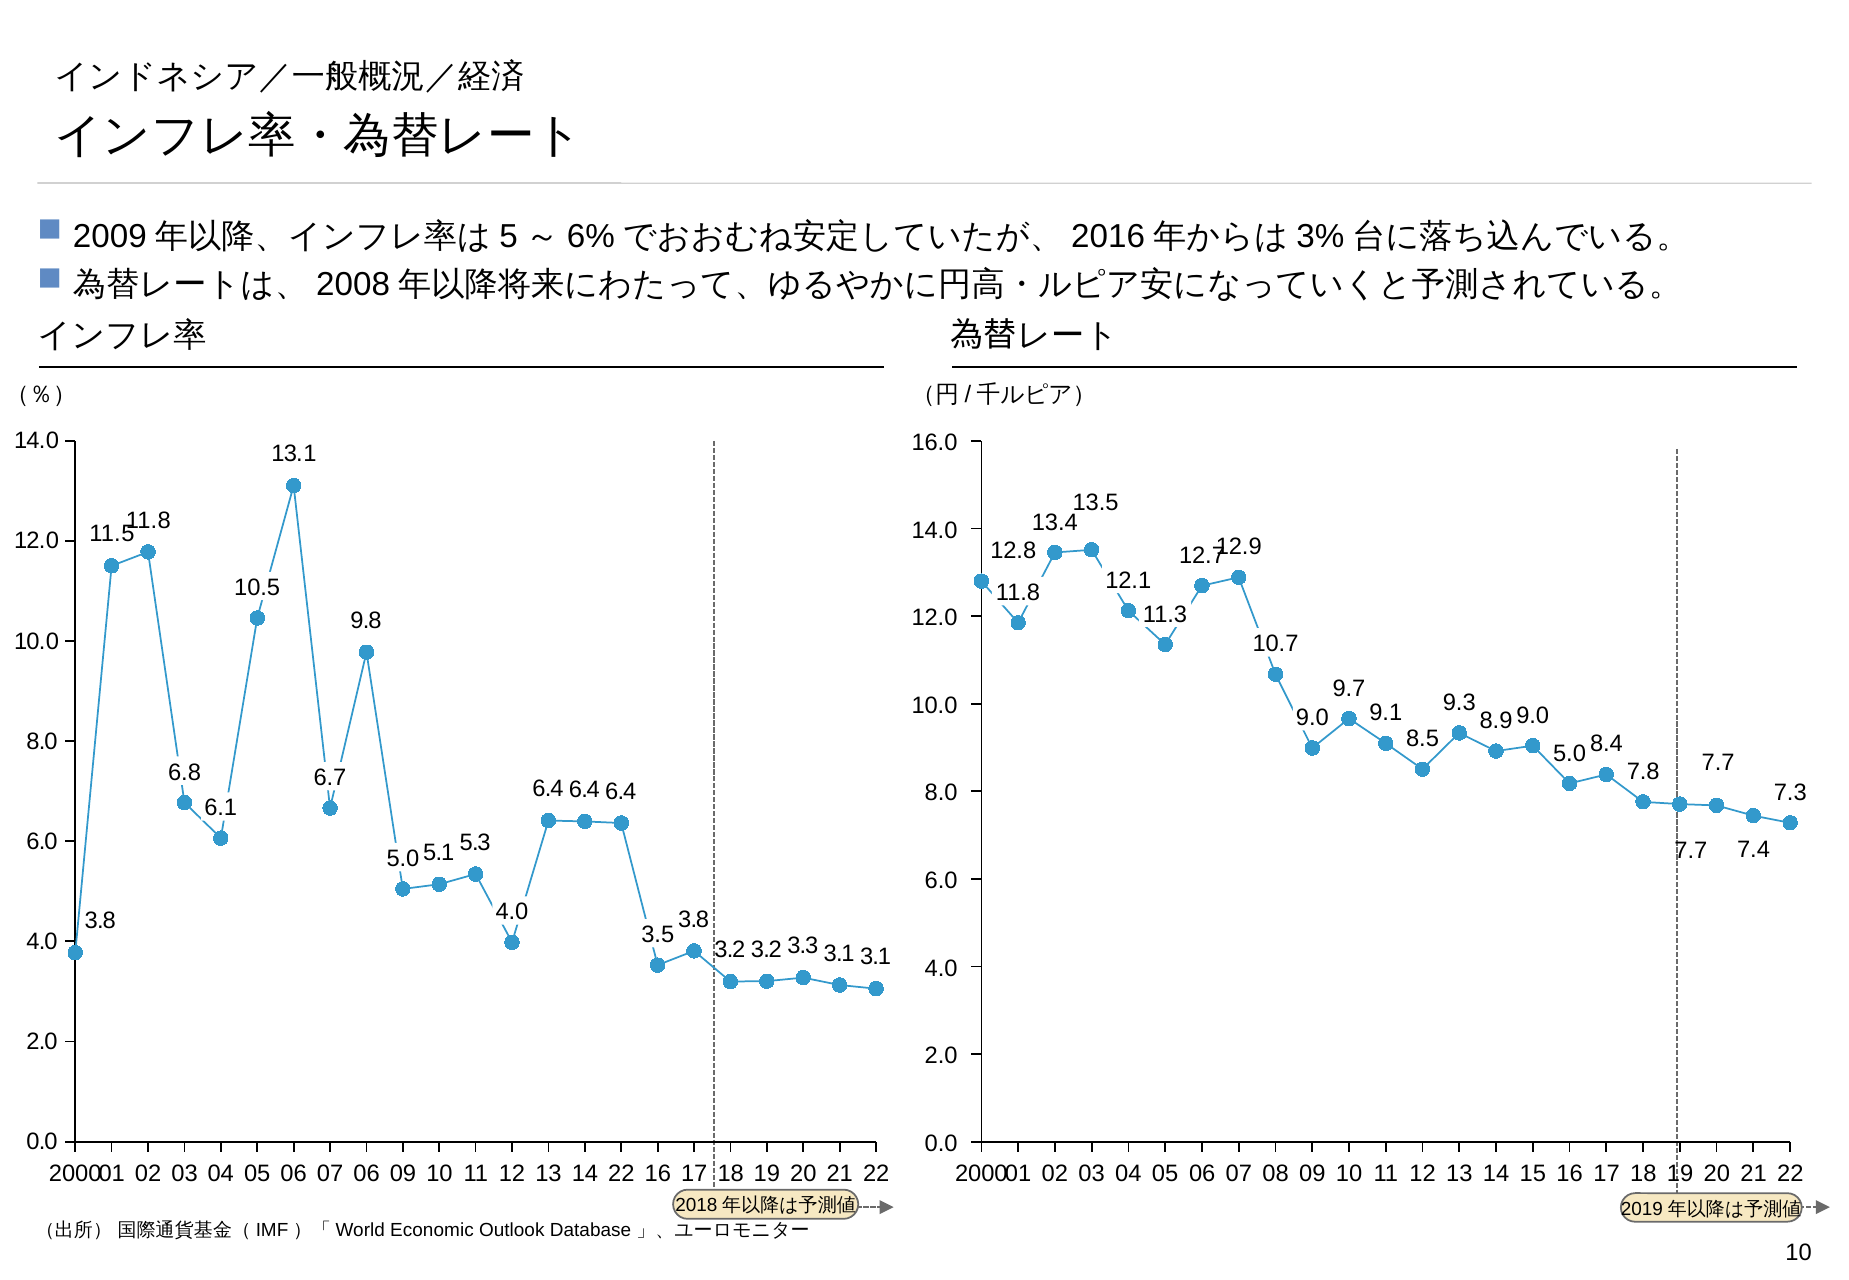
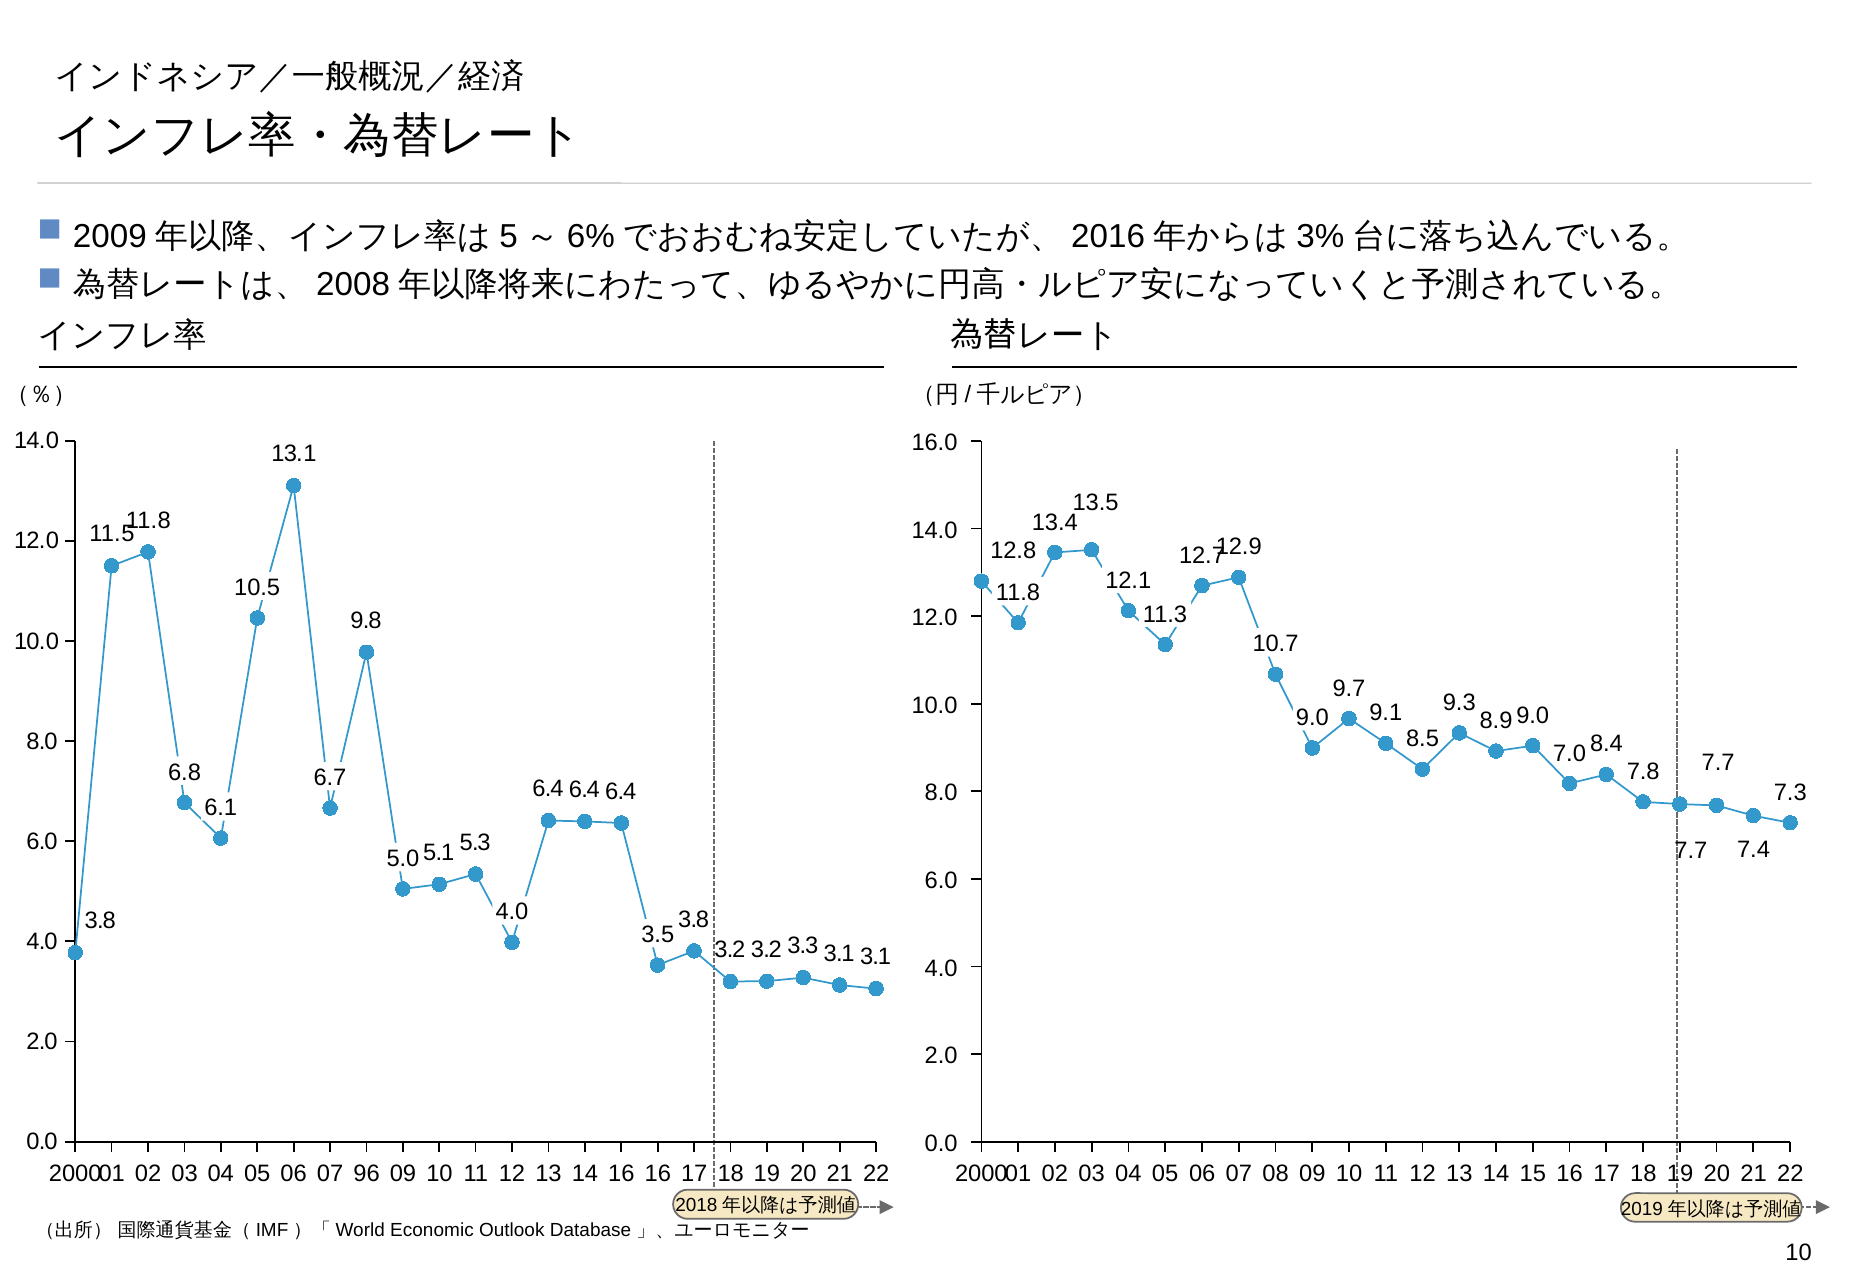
5.0 at (1570, 753): 5.0 -> 7.0
07 06: 06 -> 96
06 22: 22 -> 16
